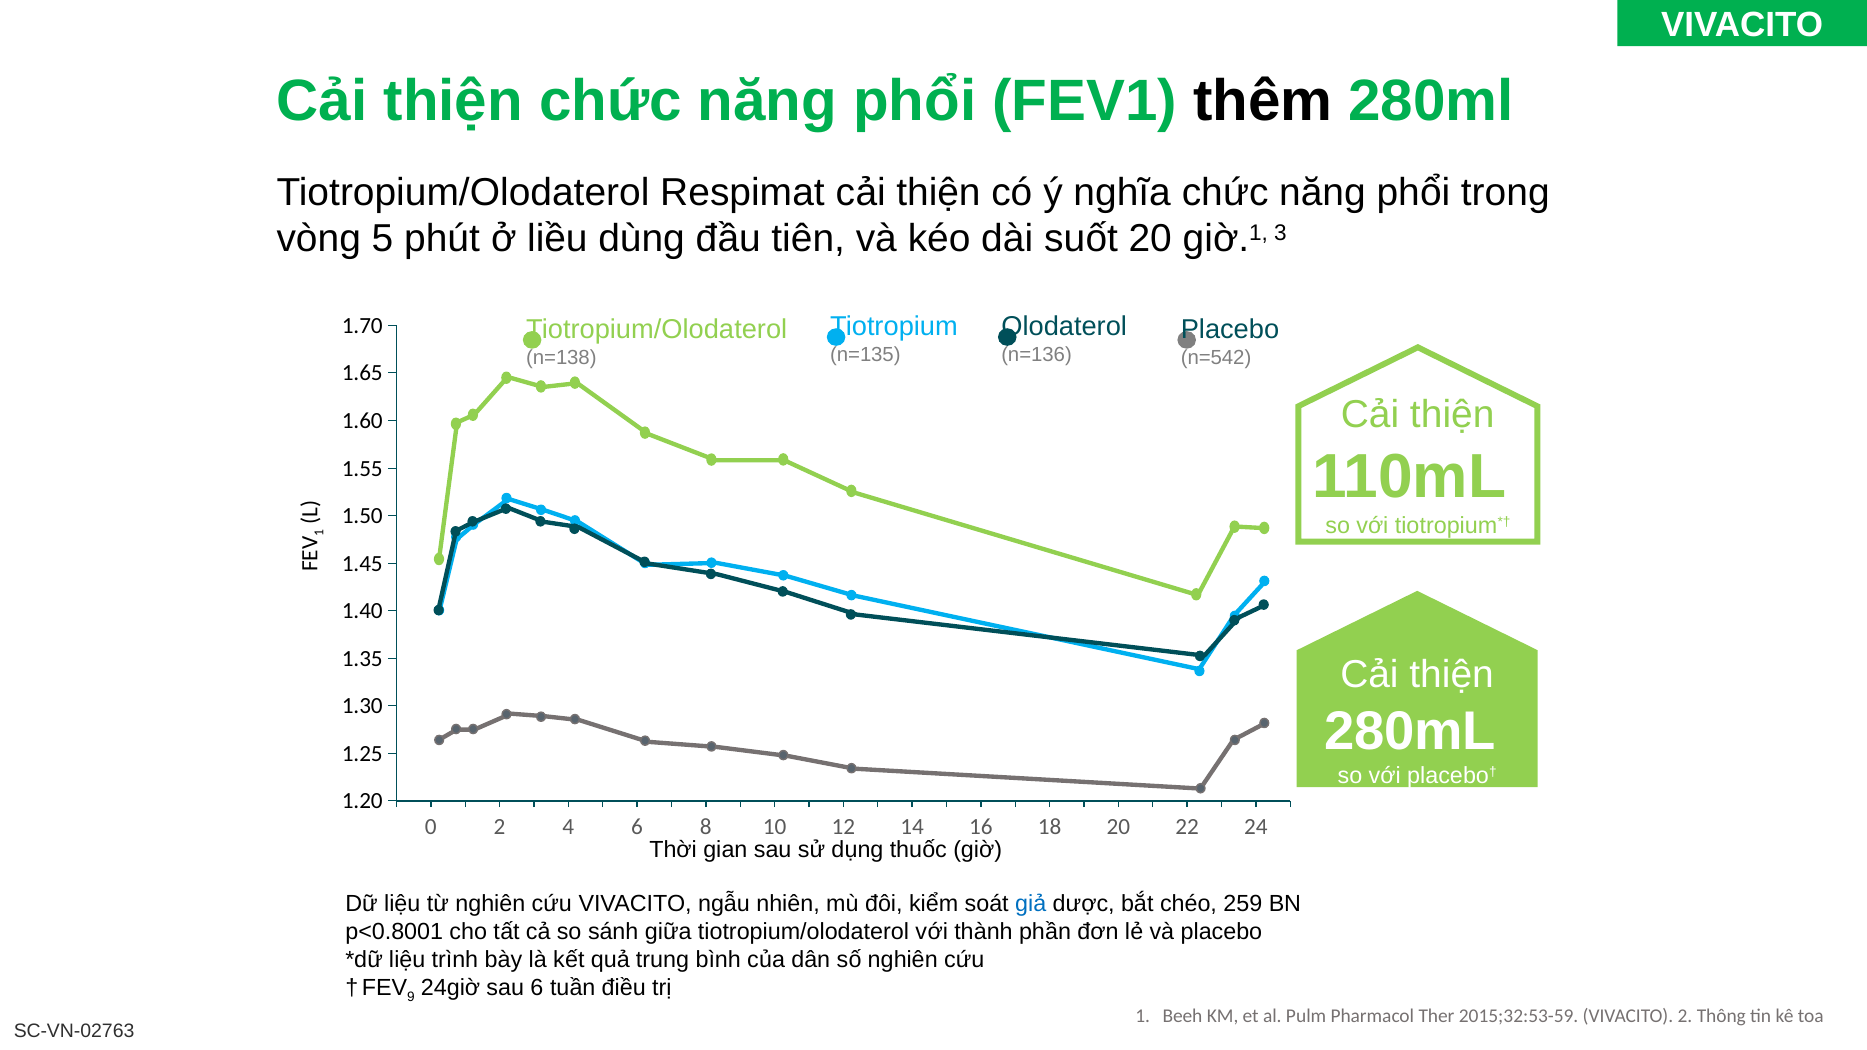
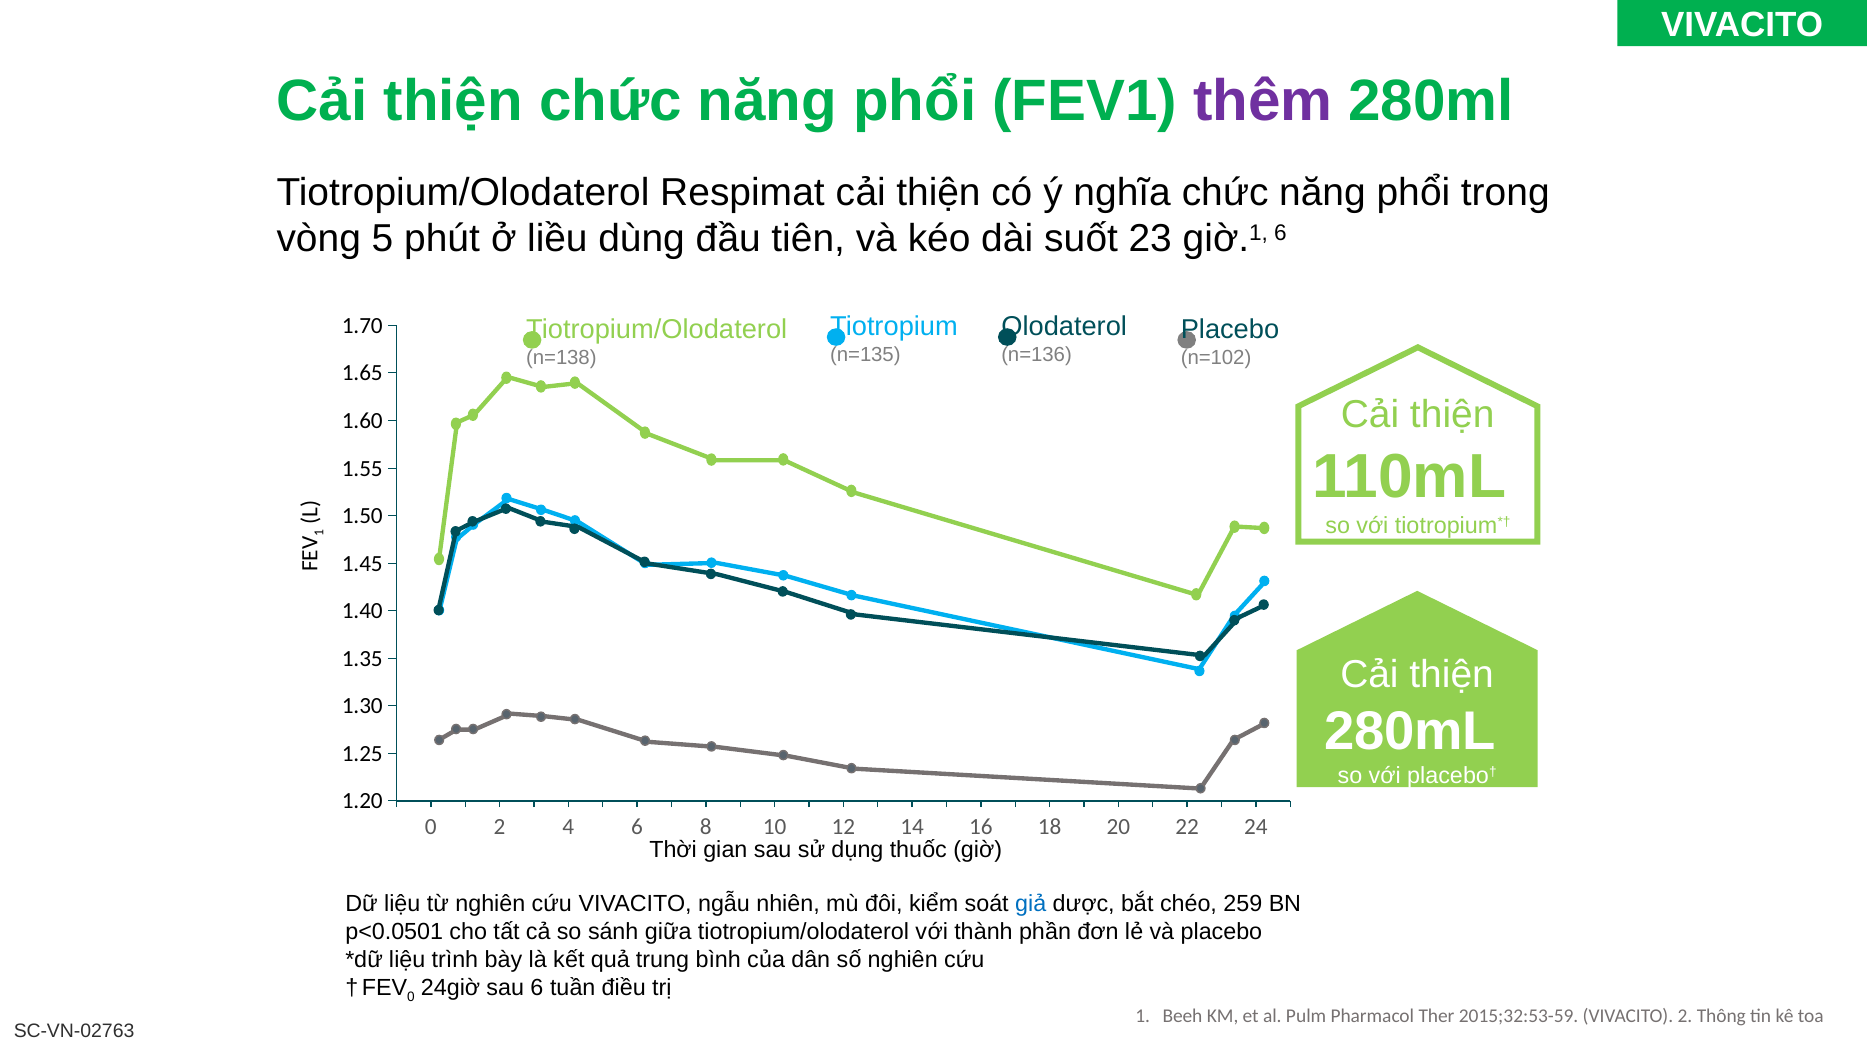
thêm colour: black -> purple
suốt 20: 20 -> 23
giờ.1 3: 3 -> 6
n=542: n=542 -> n=102
p<0.8001: p<0.8001 -> p<0.0501
9 at (411, 997): 9 -> 0
